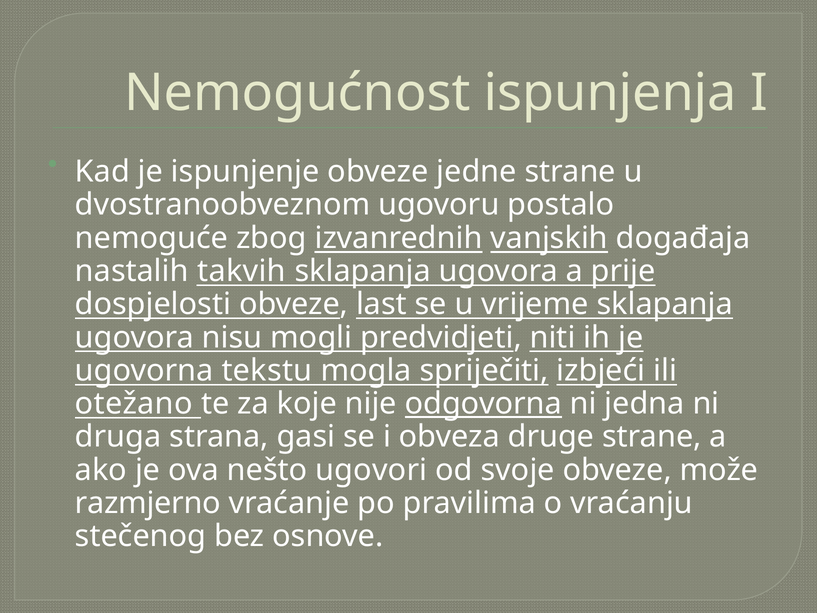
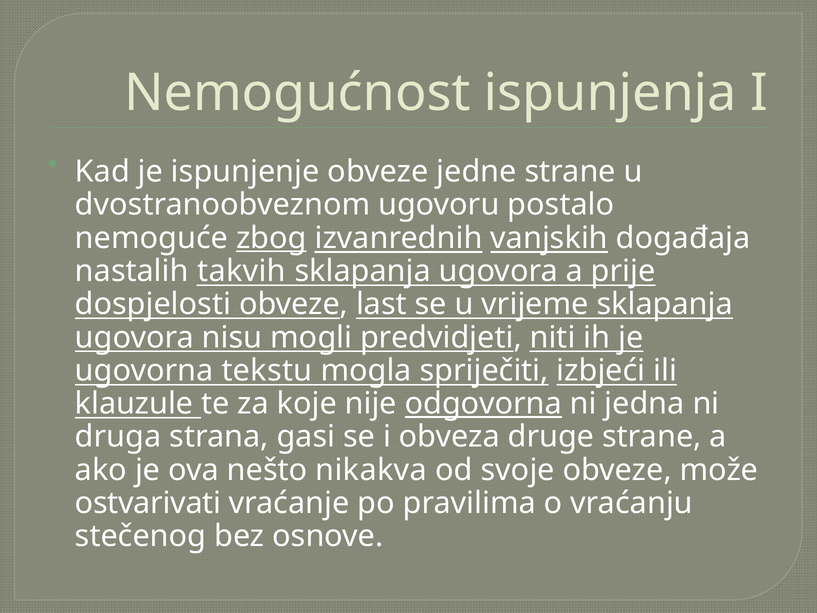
zbog underline: none -> present
otežano: otežano -> klauzule
ugovori: ugovori -> nikakva
razmjerno: razmjerno -> ostvarivati
